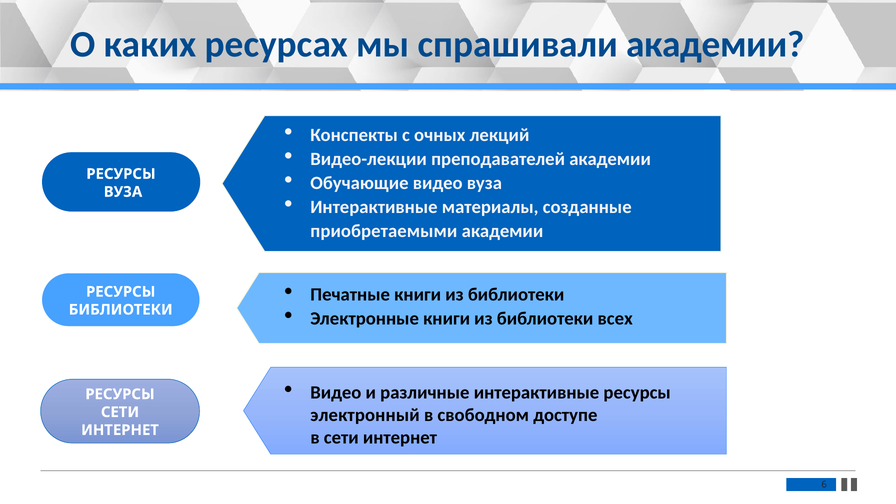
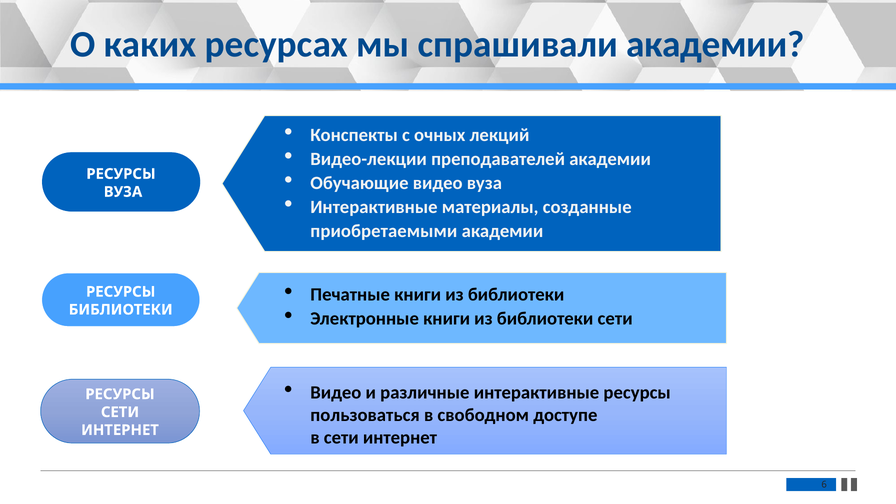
библиотеки всех: всех -> сети
электронный: электронный -> пользоваться
